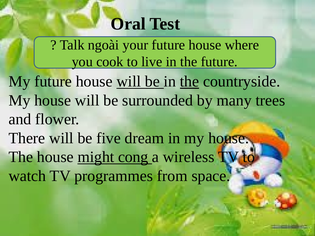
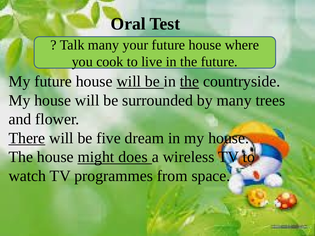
Talk ngoài: ngoài -> many
There underline: none -> present
cong: cong -> does
